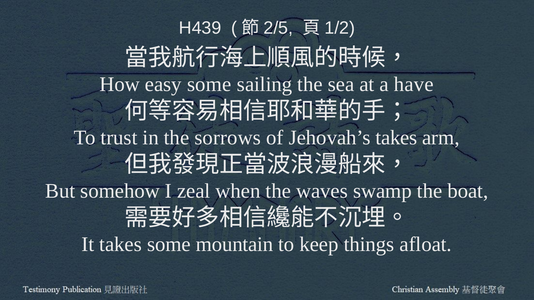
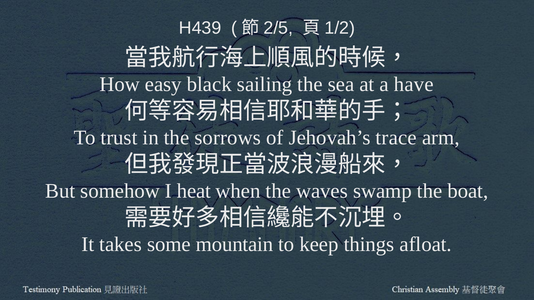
easy some: some -> black
Jehovah’s takes: takes -> trace
zeal: zeal -> heat
